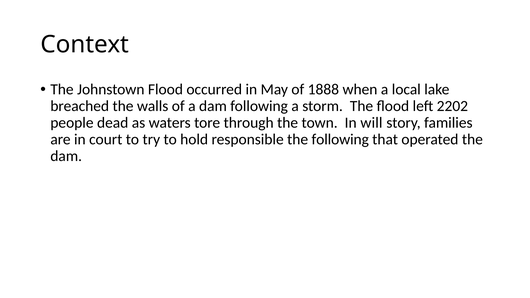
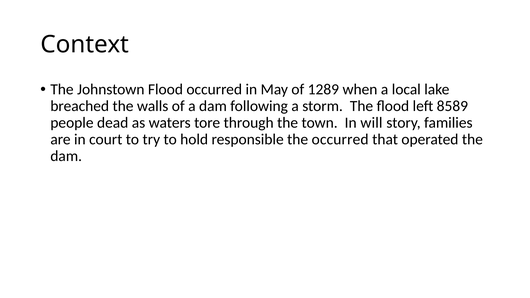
1888: 1888 -> 1289
2202: 2202 -> 8589
the following: following -> occurred
